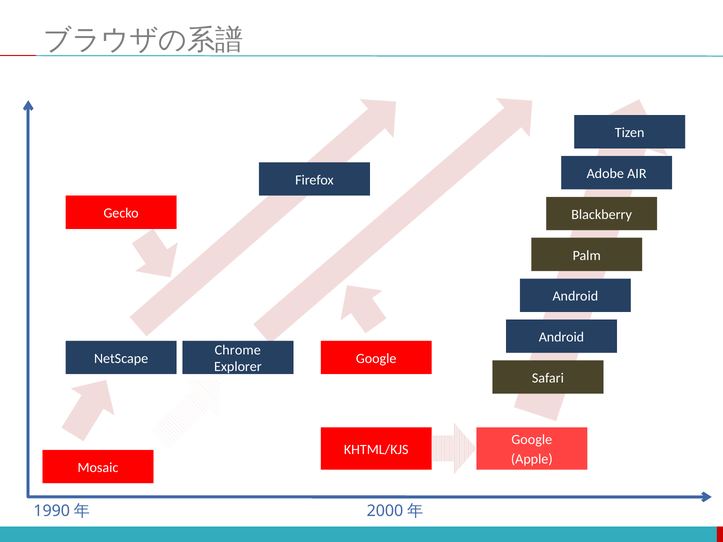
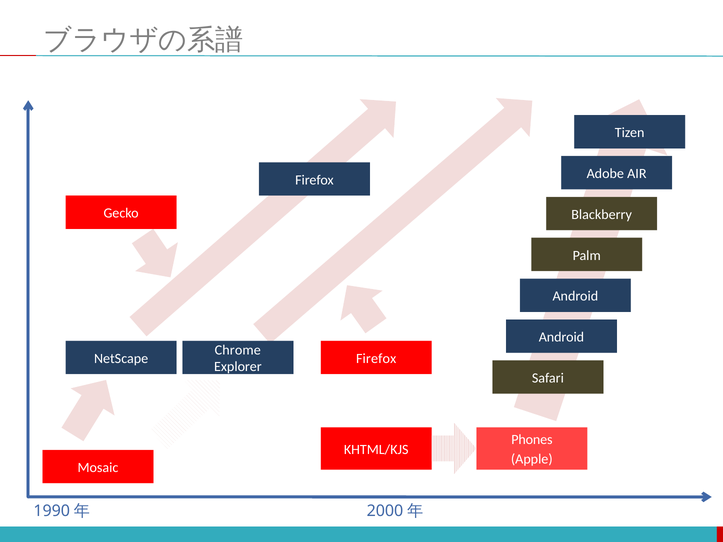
NetScape Google: Google -> Firefox
Google at (532, 440): Google -> Phones
